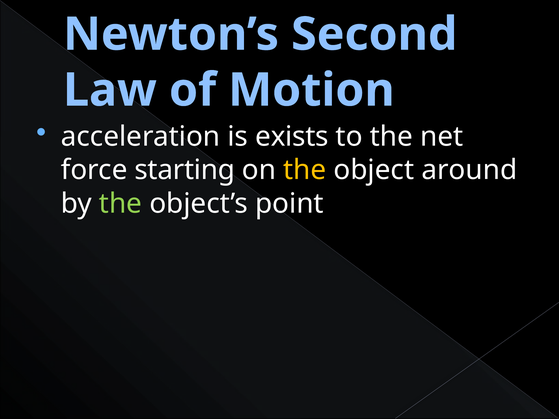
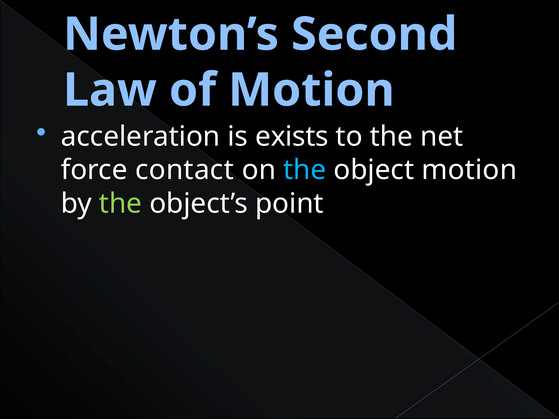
starting: starting -> contact
the at (305, 170) colour: yellow -> light blue
object around: around -> motion
